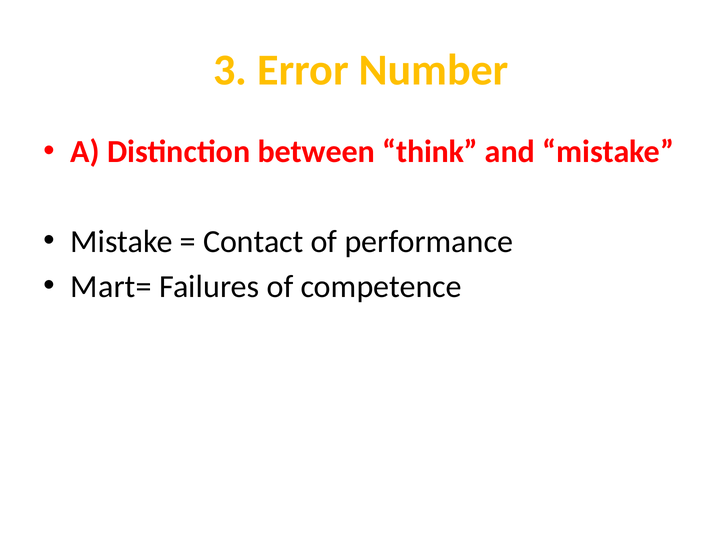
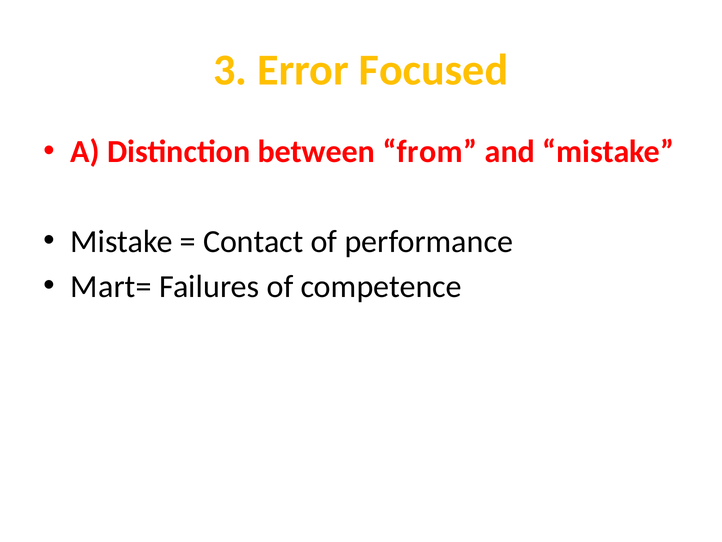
Number: Number -> Focused
think: think -> from
